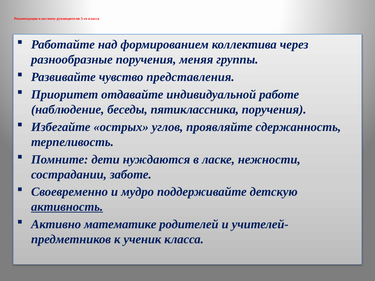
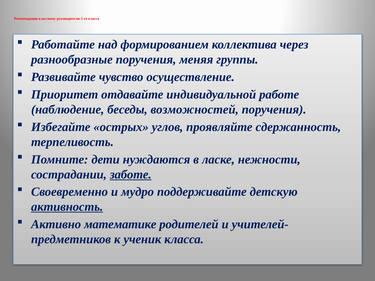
представления: представления -> осуществление
пятиклассника: пятиклассника -> возможностей
заботе underline: none -> present
